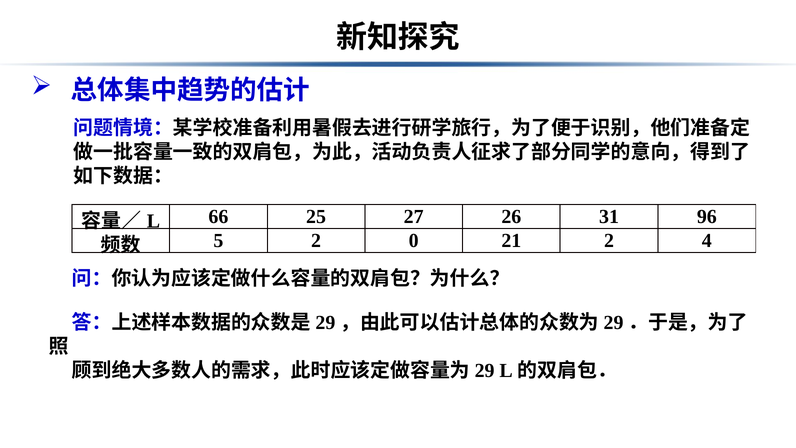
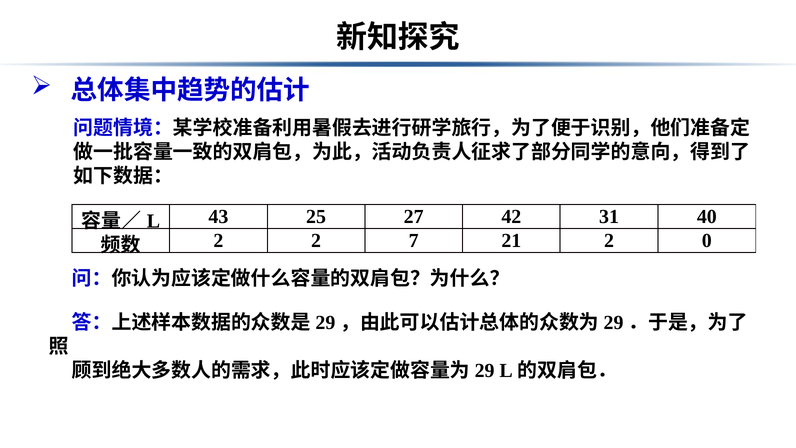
66: 66 -> 43
26: 26 -> 42
96: 96 -> 40
5 at (218, 241): 5 -> 2
0: 0 -> 7
4: 4 -> 0
